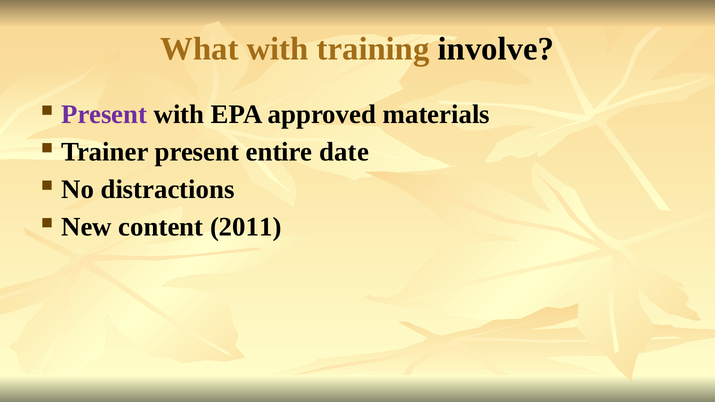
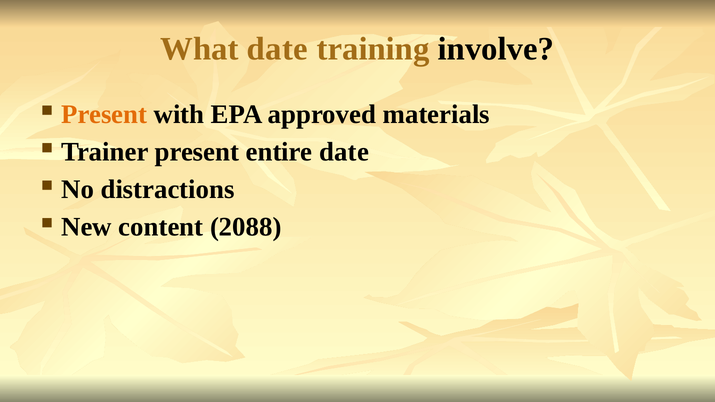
What with: with -> date
Present at (104, 114) colour: purple -> orange
2011: 2011 -> 2088
